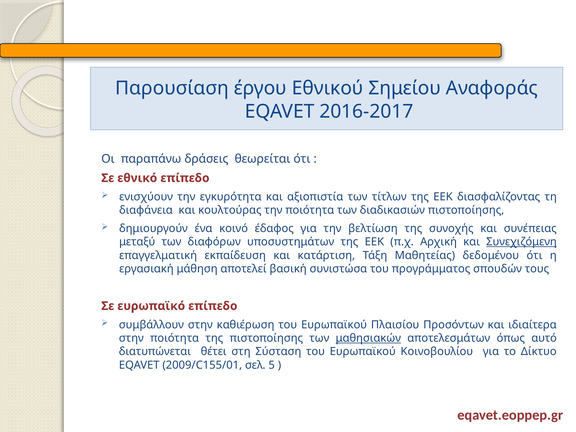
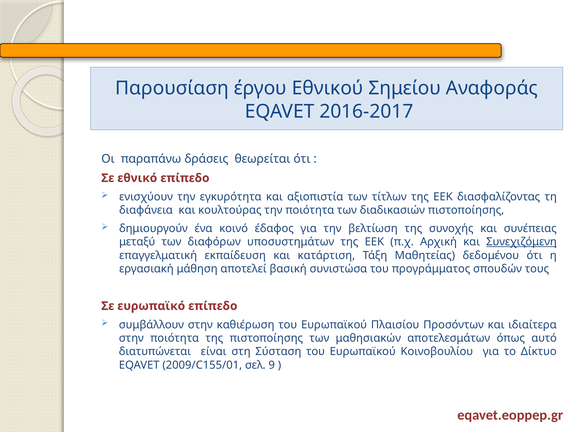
μαθησιακών underline: present -> none
θέτει: θέτει -> είναι
5: 5 -> 9
